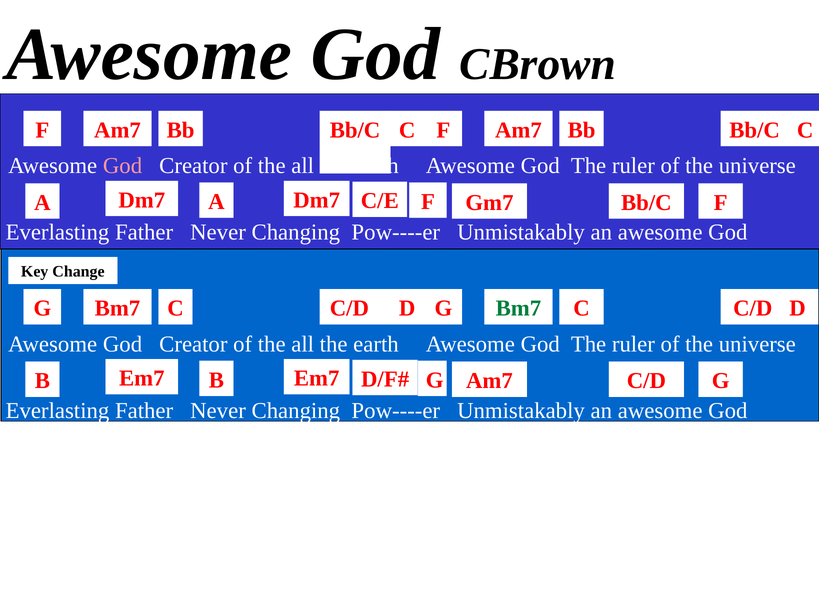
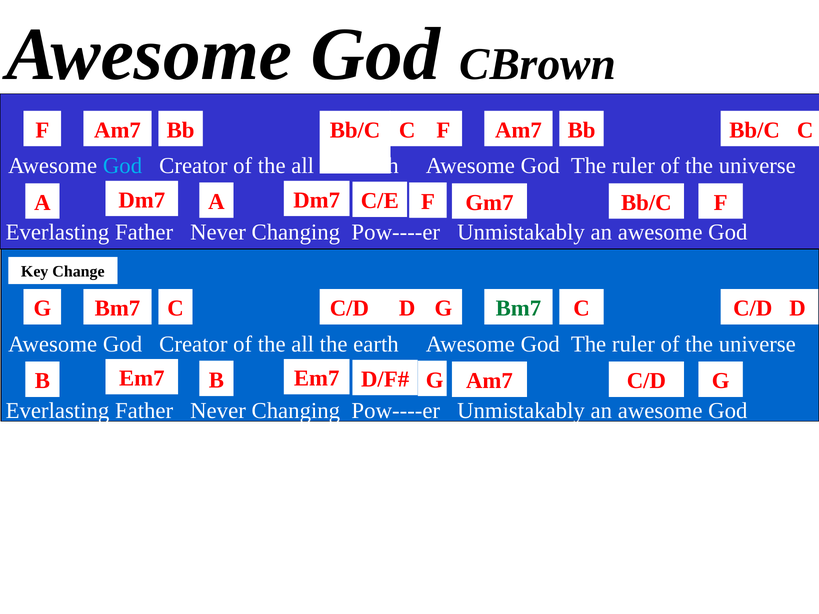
God at (123, 166) colour: pink -> light blue
